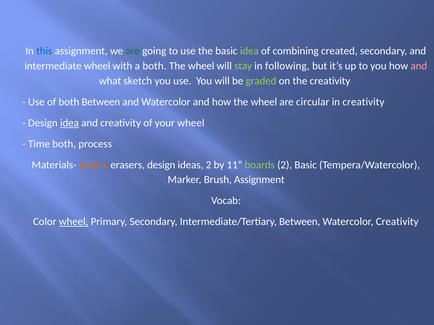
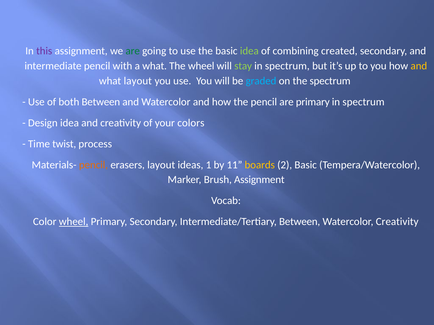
this colour: blue -> purple
intermediate wheel: wheel -> pencil
a both: both -> what
following at (287, 66): following -> spectrum
and at (419, 66) colour: pink -> yellow
what sketch: sketch -> layout
graded colour: light green -> light blue
the creativity: creativity -> spectrum
how the wheel: wheel -> pencil
are circular: circular -> primary
creativity at (363, 102): creativity -> spectrum
idea at (70, 123) underline: present -> none
your wheel: wheel -> colors
Time both: both -> twist
erasers design: design -> layout
ideas 2: 2 -> 1
boards colour: light green -> yellow
